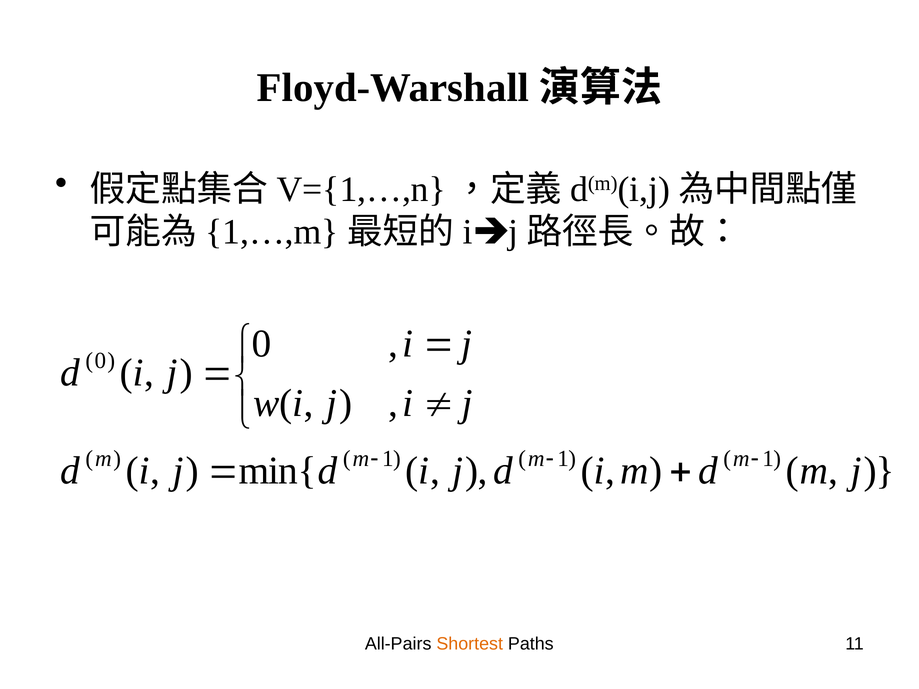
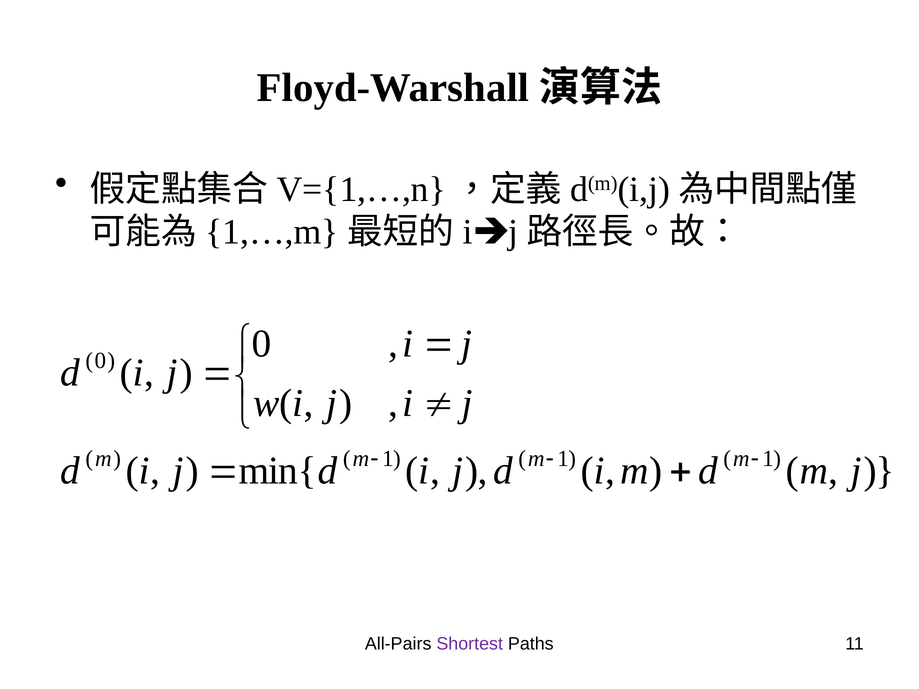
Shortest colour: orange -> purple
